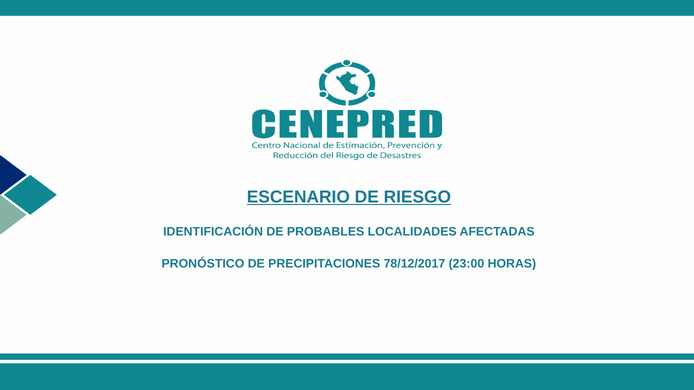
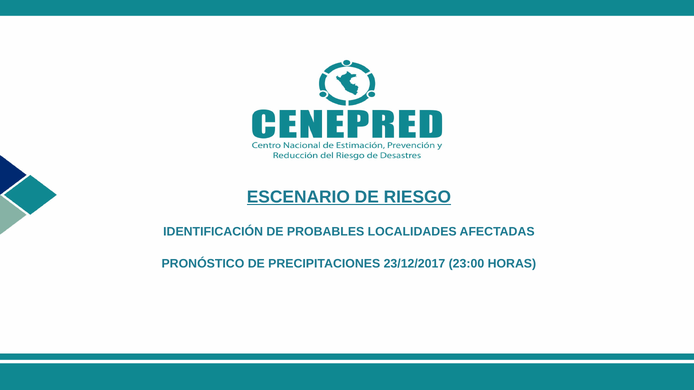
78/12/2017: 78/12/2017 -> 23/12/2017
